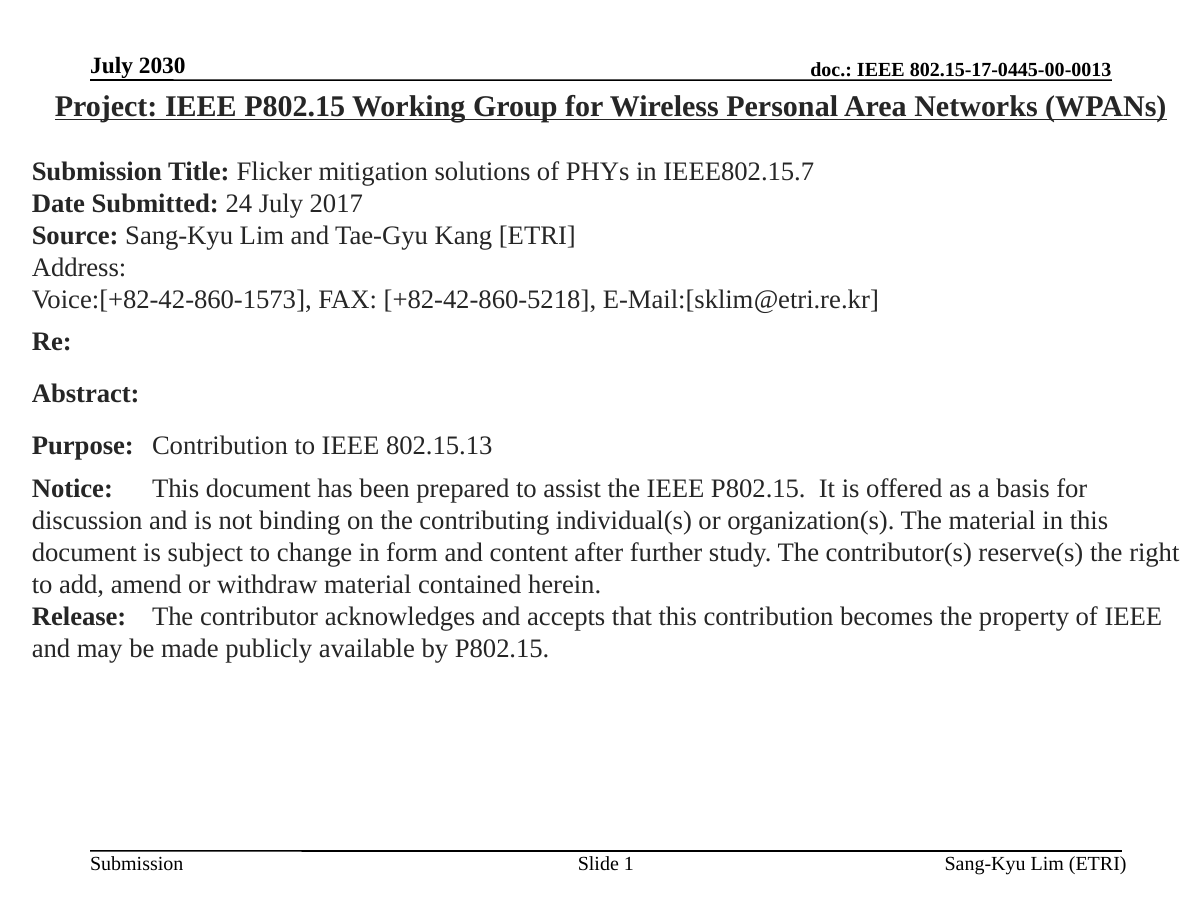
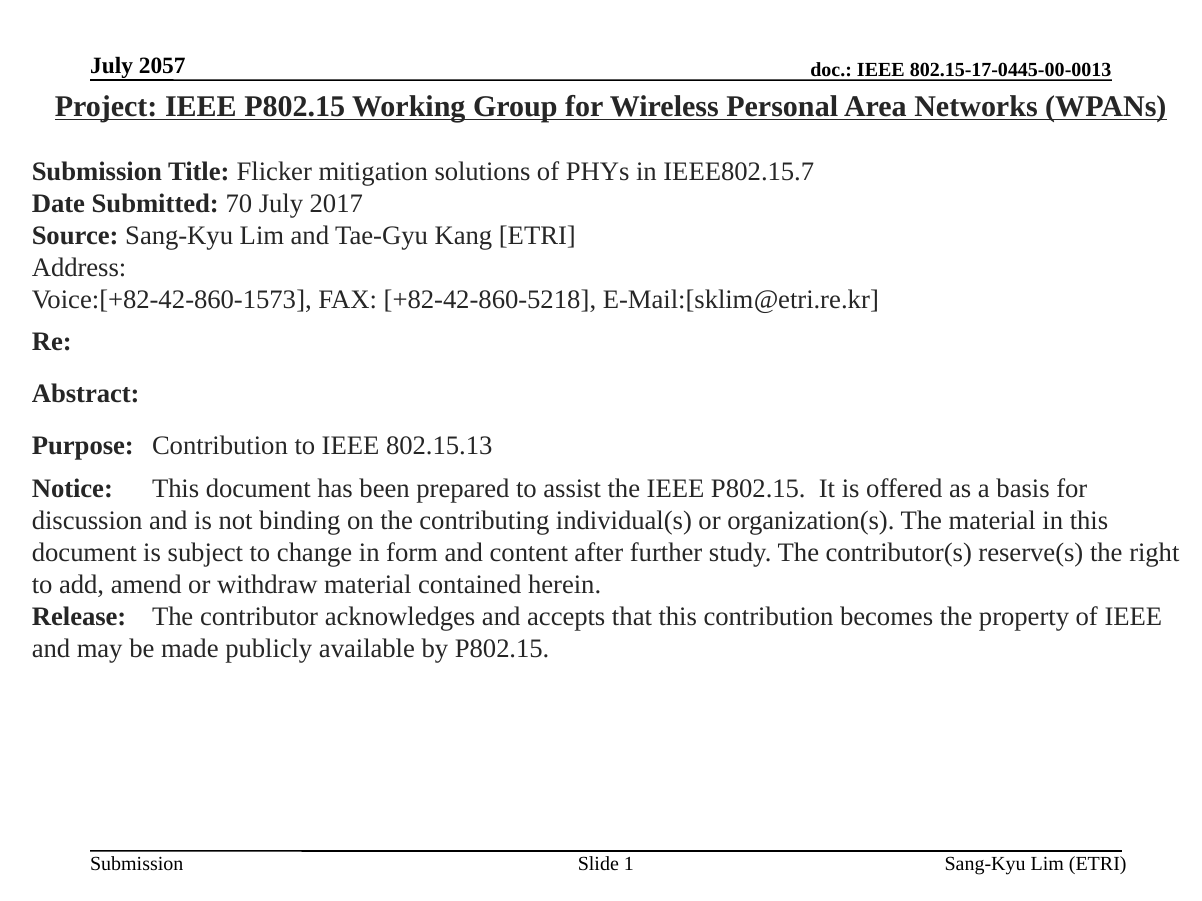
2030: 2030 -> 2057
24: 24 -> 70
